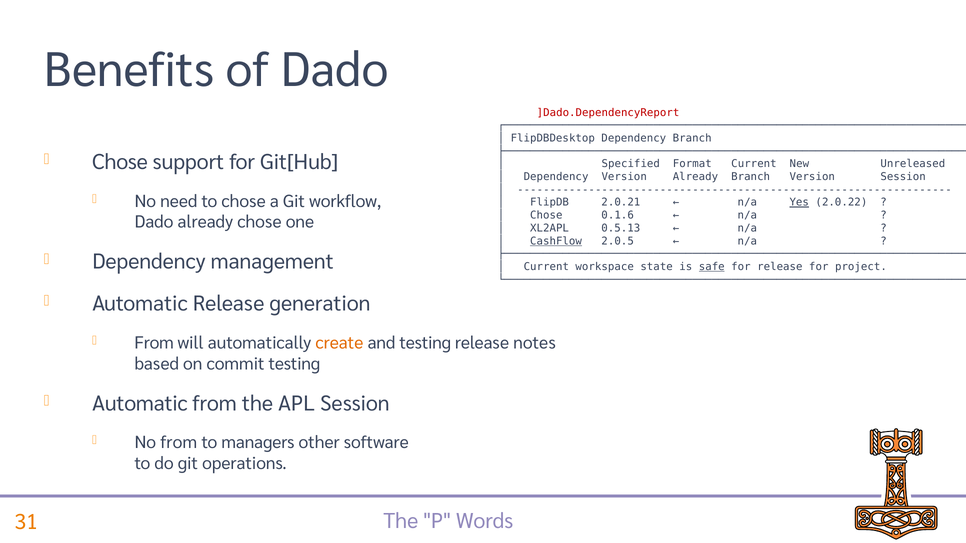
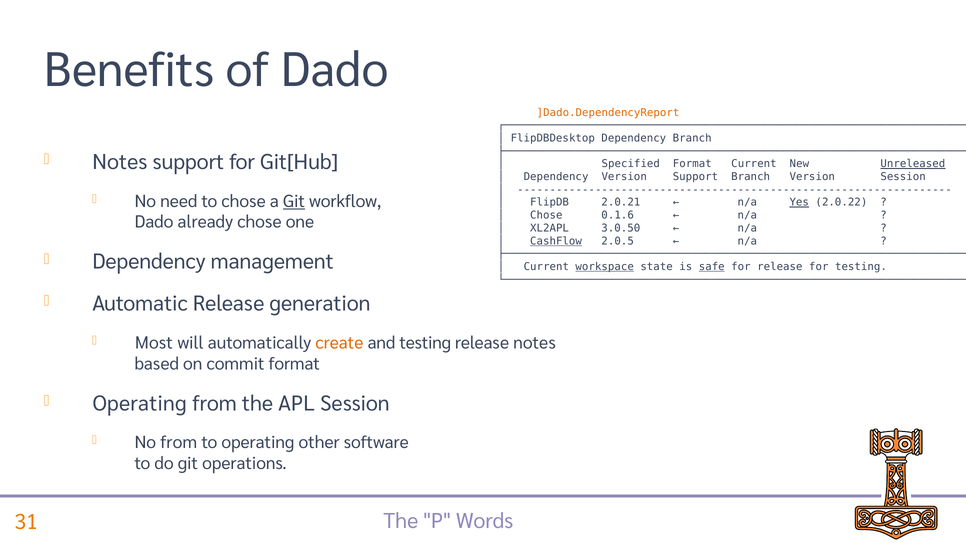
]Dado.DependencyReport colour: red -> orange
Chose at (120, 162): Chose -> Notes
Unreleased underline: none -> present
Version Already: Already -> Support
Git at (294, 201) underline: none -> present
0.5.13: 0.5.13 -> 3.0.50
workspace underline: none -> present
for project: project -> testing
From at (154, 343): From -> Most
commit testing: testing -> format
Automatic at (140, 404): Automatic -> Operating
to managers: managers -> operating
